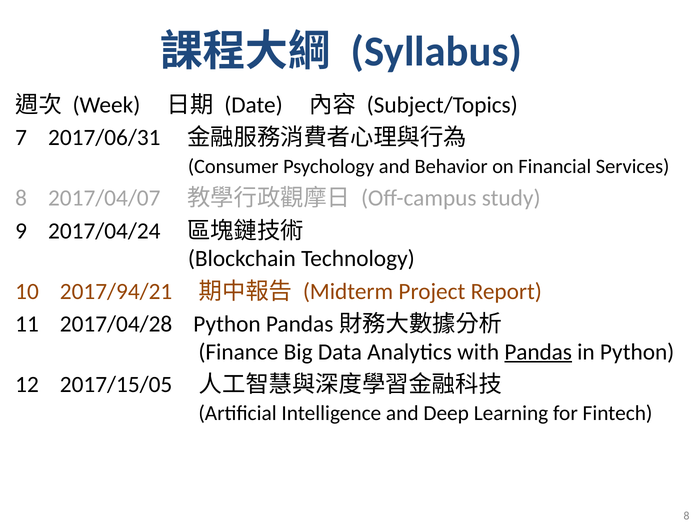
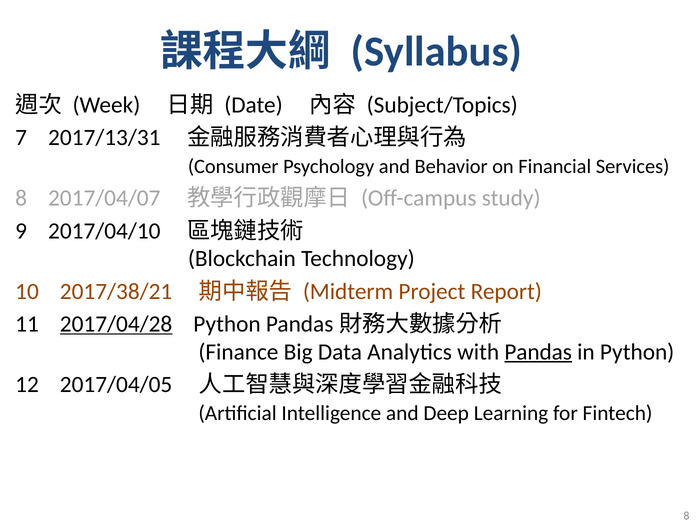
2017/06/31: 2017/06/31 -> 2017/13/31
2017/04/24: 2017/04/24 -> 2017/04/10
2017/94/21: 2017/94/21 -> 2017/38/21
2017/04/28 underline: none -> present
2017/15/05: 2017/15/05 -> 2017/04/05
